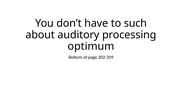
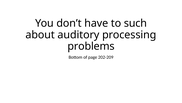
optimum: optimum -> problems
